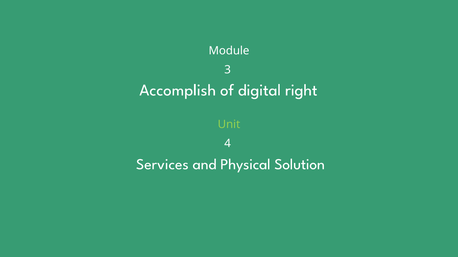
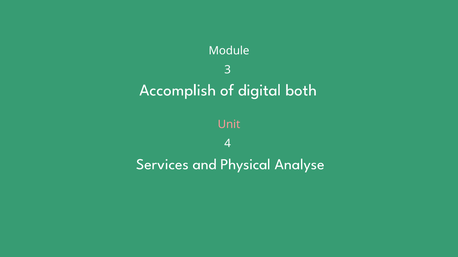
right: right -> both
Unit colour: light green -> pink
Solution: Solution -> Analyse
